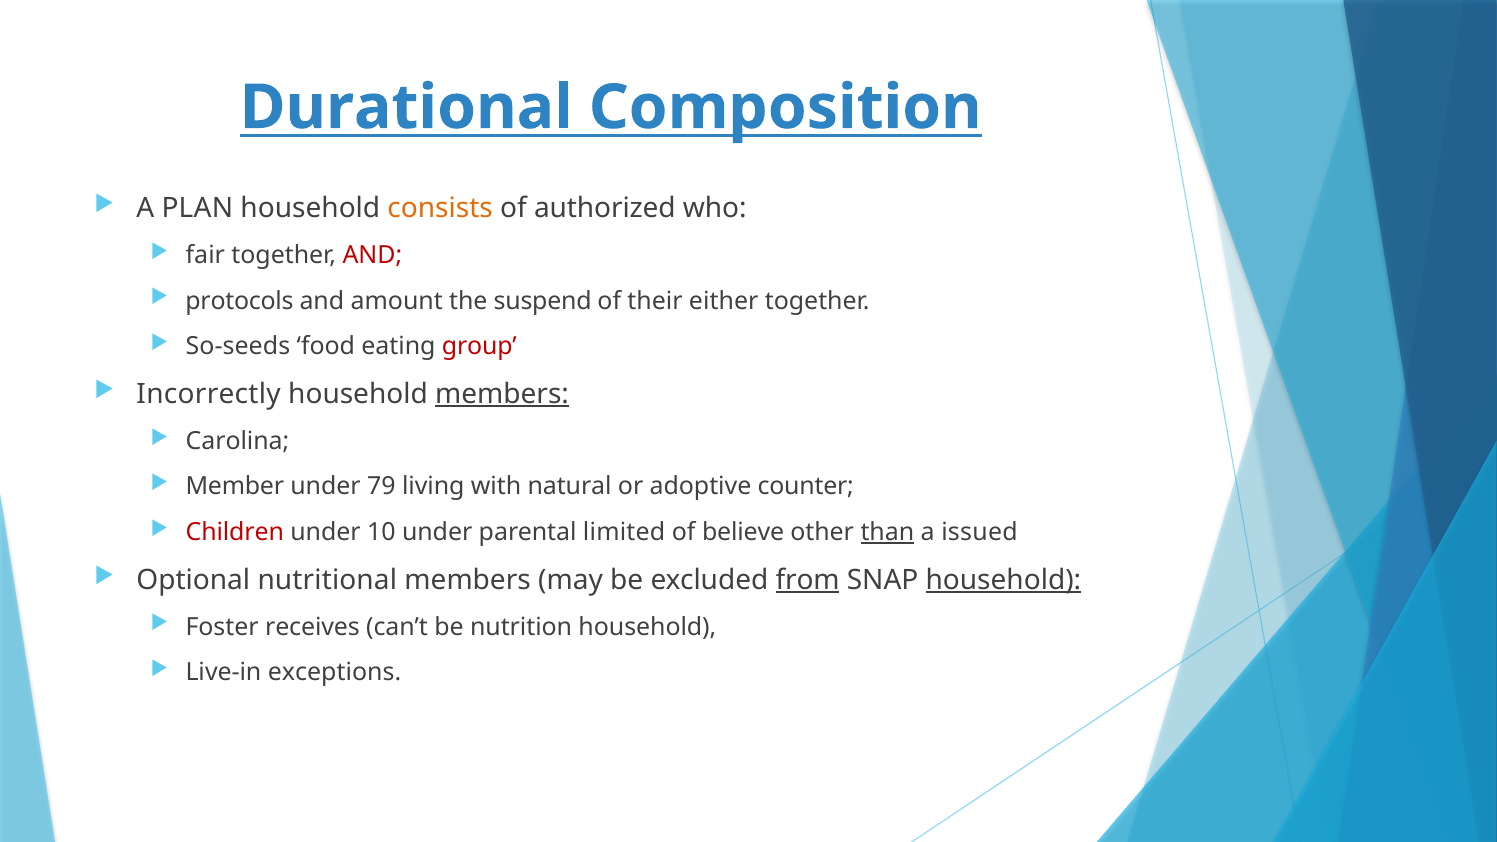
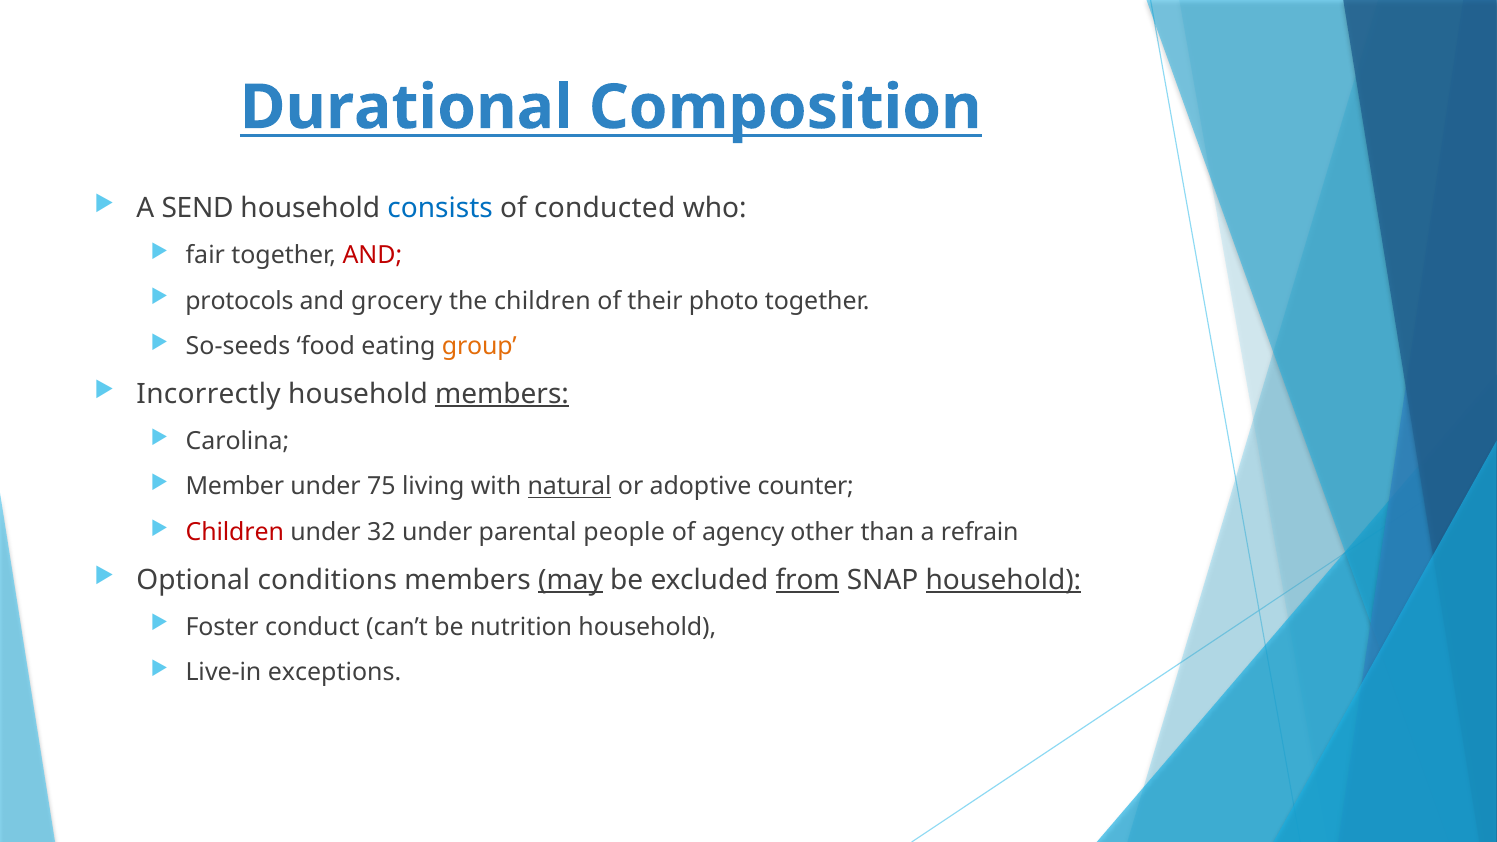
PLAN: PLAN -> SEND
consists colour: orange -> blue
authorized: authorized -> conducted
amount: amount -> grocery
the suspend: suspend -> children
either: either -> photo
group colour: red -> orange
79: 79 -> 75
natural underline: none -> present
10: 10 -> 32
limited: limited -> people
believe: believe -> agency
than underline: present -> none
issued: issued -> refrain
nutritional: nutritional -> conditions
may underline: none -> present
receives: receives -> conduct
